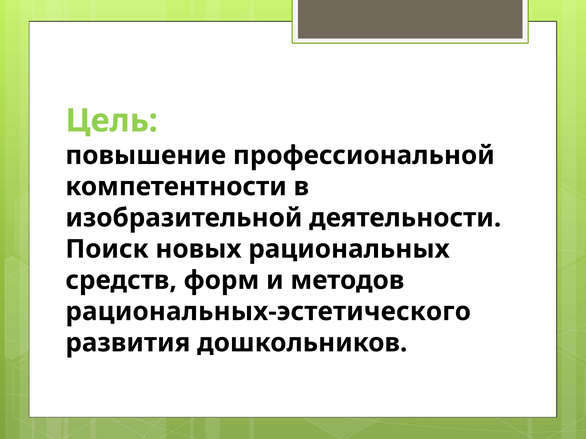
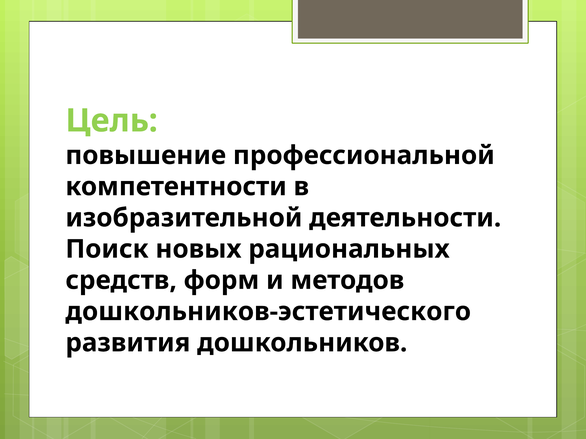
рациональных-эстетического: рациональных-эстетического -> дошкольников-эстетического
